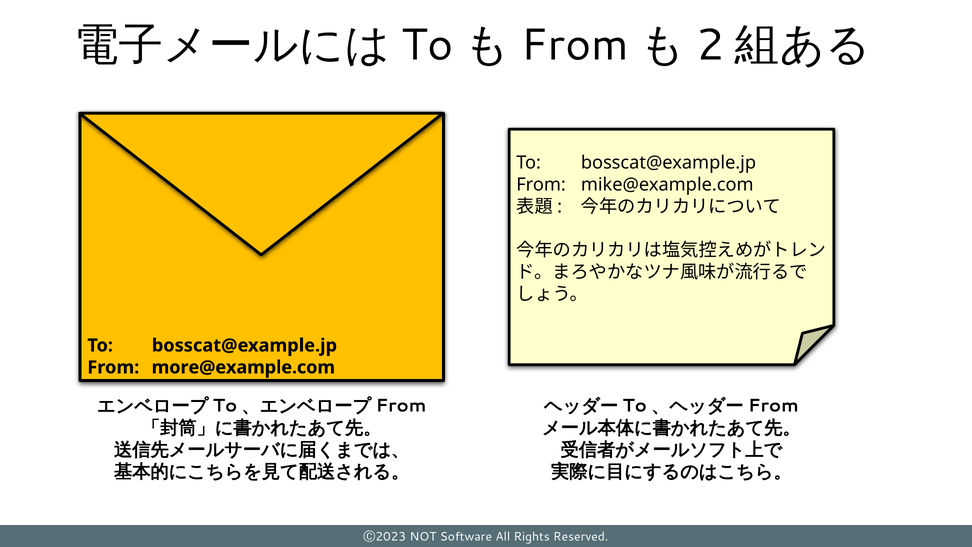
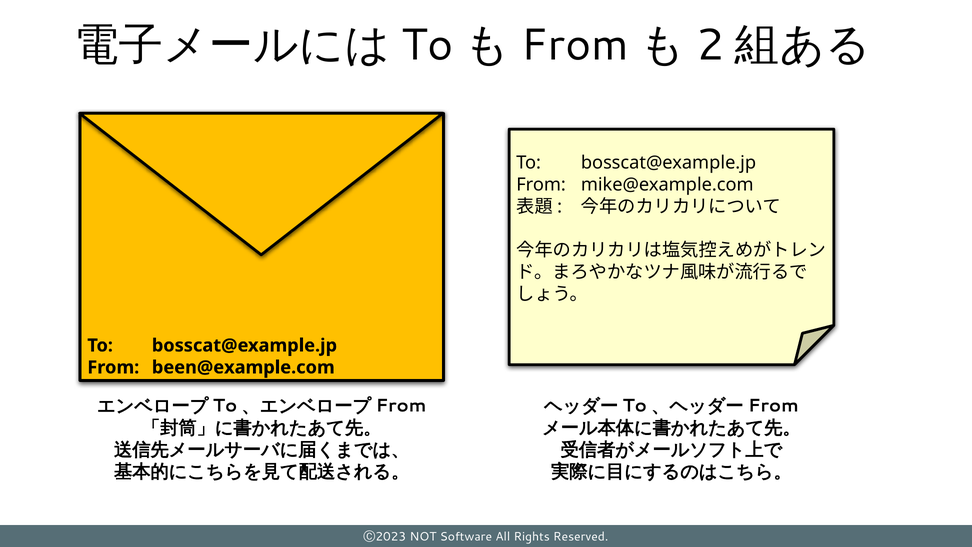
more@example.com: more@example.com -> been@example.com
